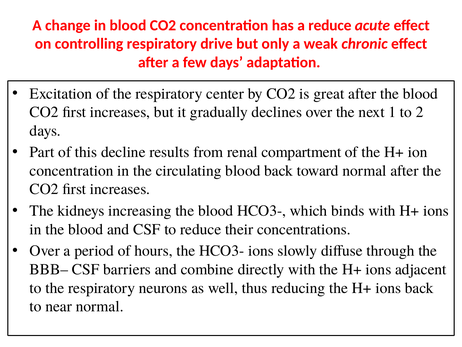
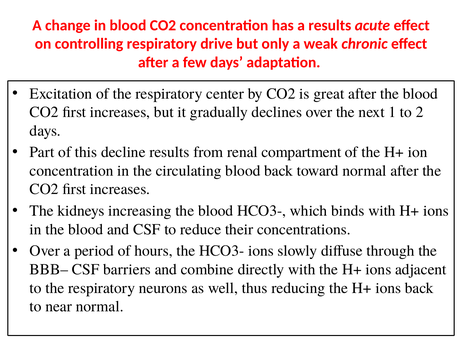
a reduce: reduce -> results
